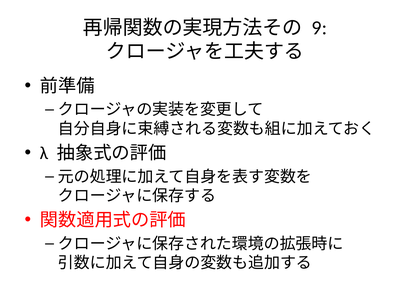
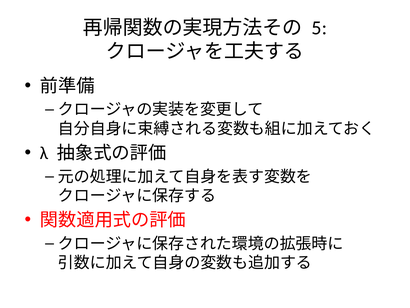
9: 9 -> 5
